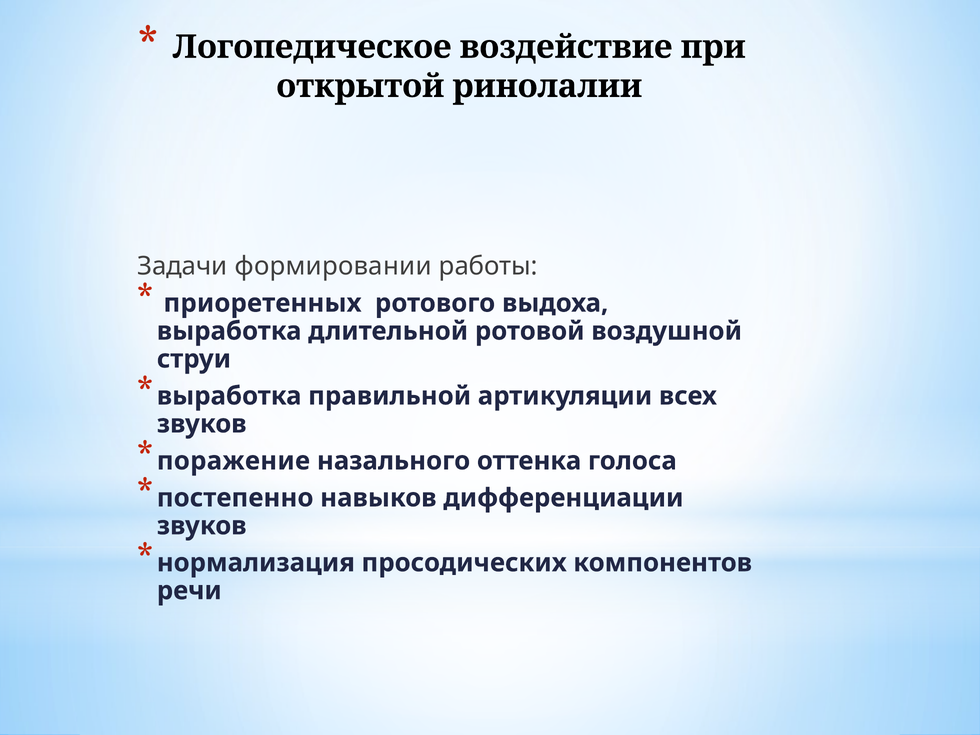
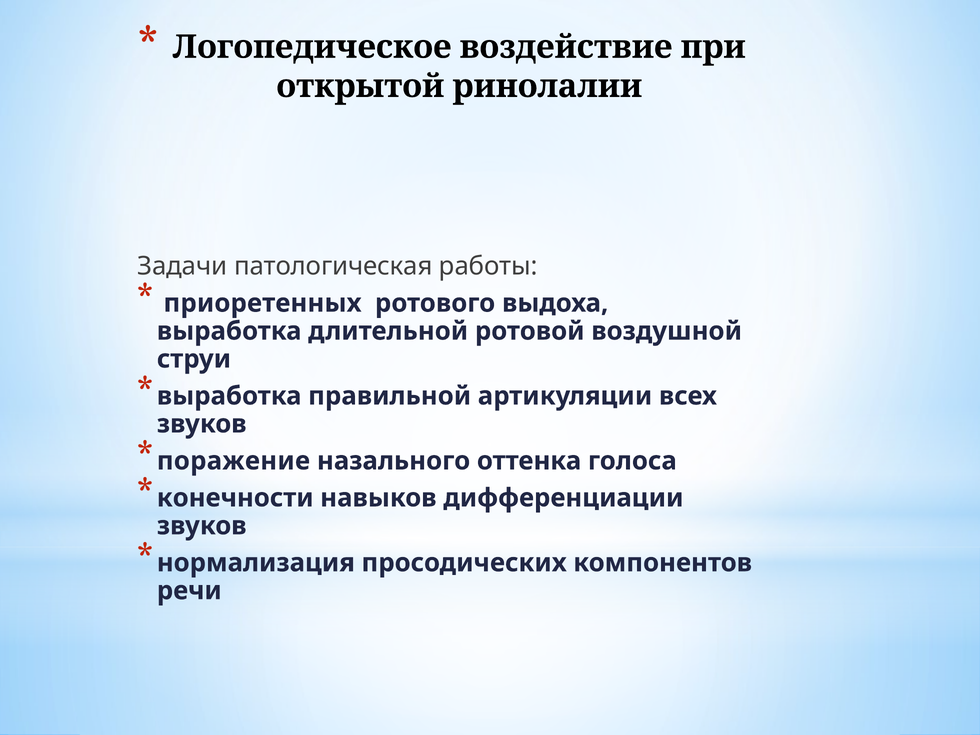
формировании: формировании -> патологическая
постепенно: постепенно -> конечности
